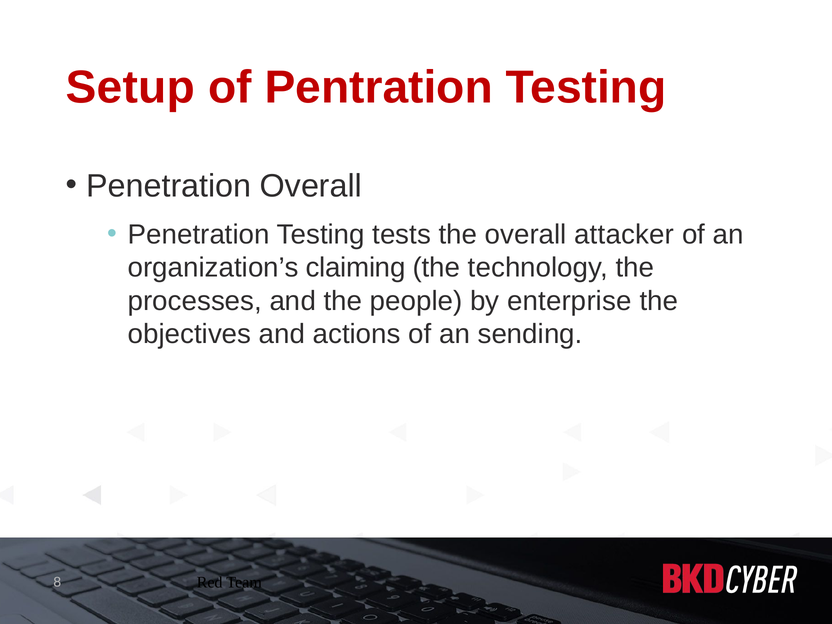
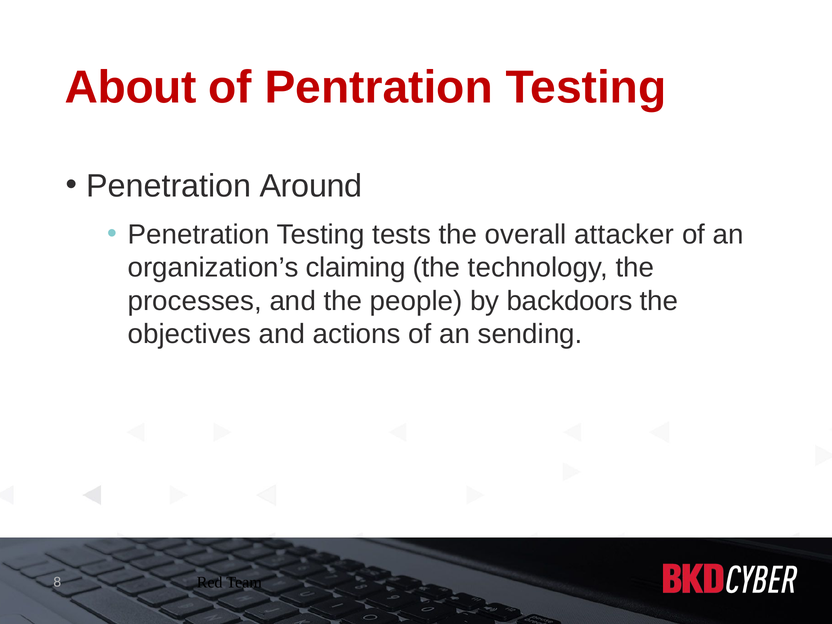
Setup: Setup -> About
Penetration Overall: Overall -> Around
enterprise: enterprise -> backdoors
